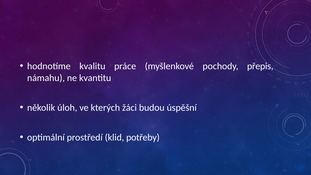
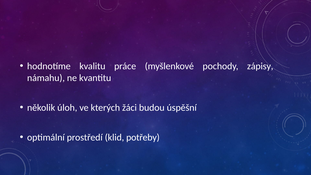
přepis: přepis -> zápisy
